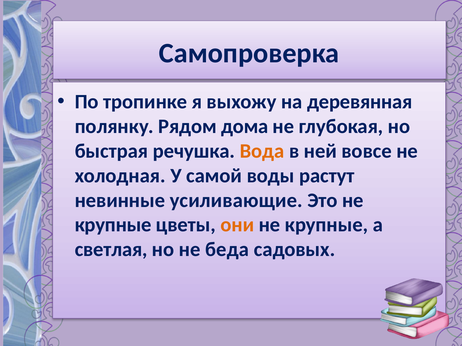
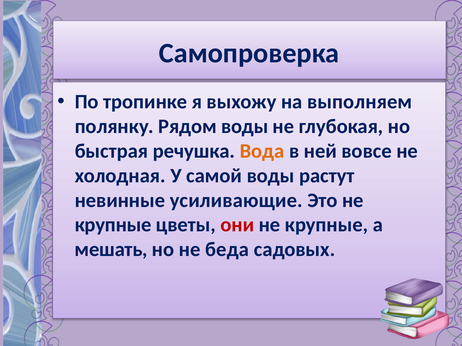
деревянная: деревянная -> выполняем
Рядом дома: дома -> воды
они colour: orange -> red
светлая: светлая -> мешать
